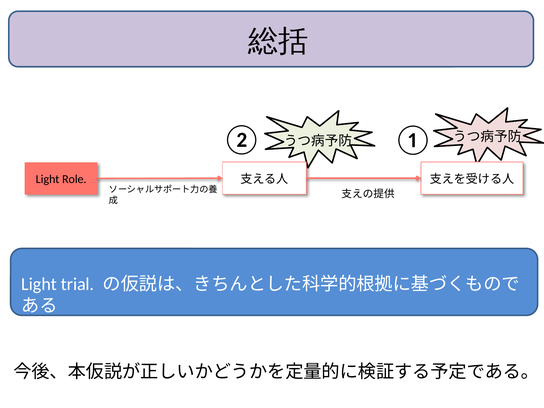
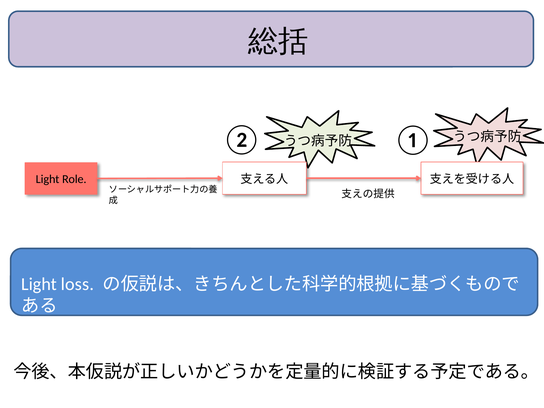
trial: trial -> loss
